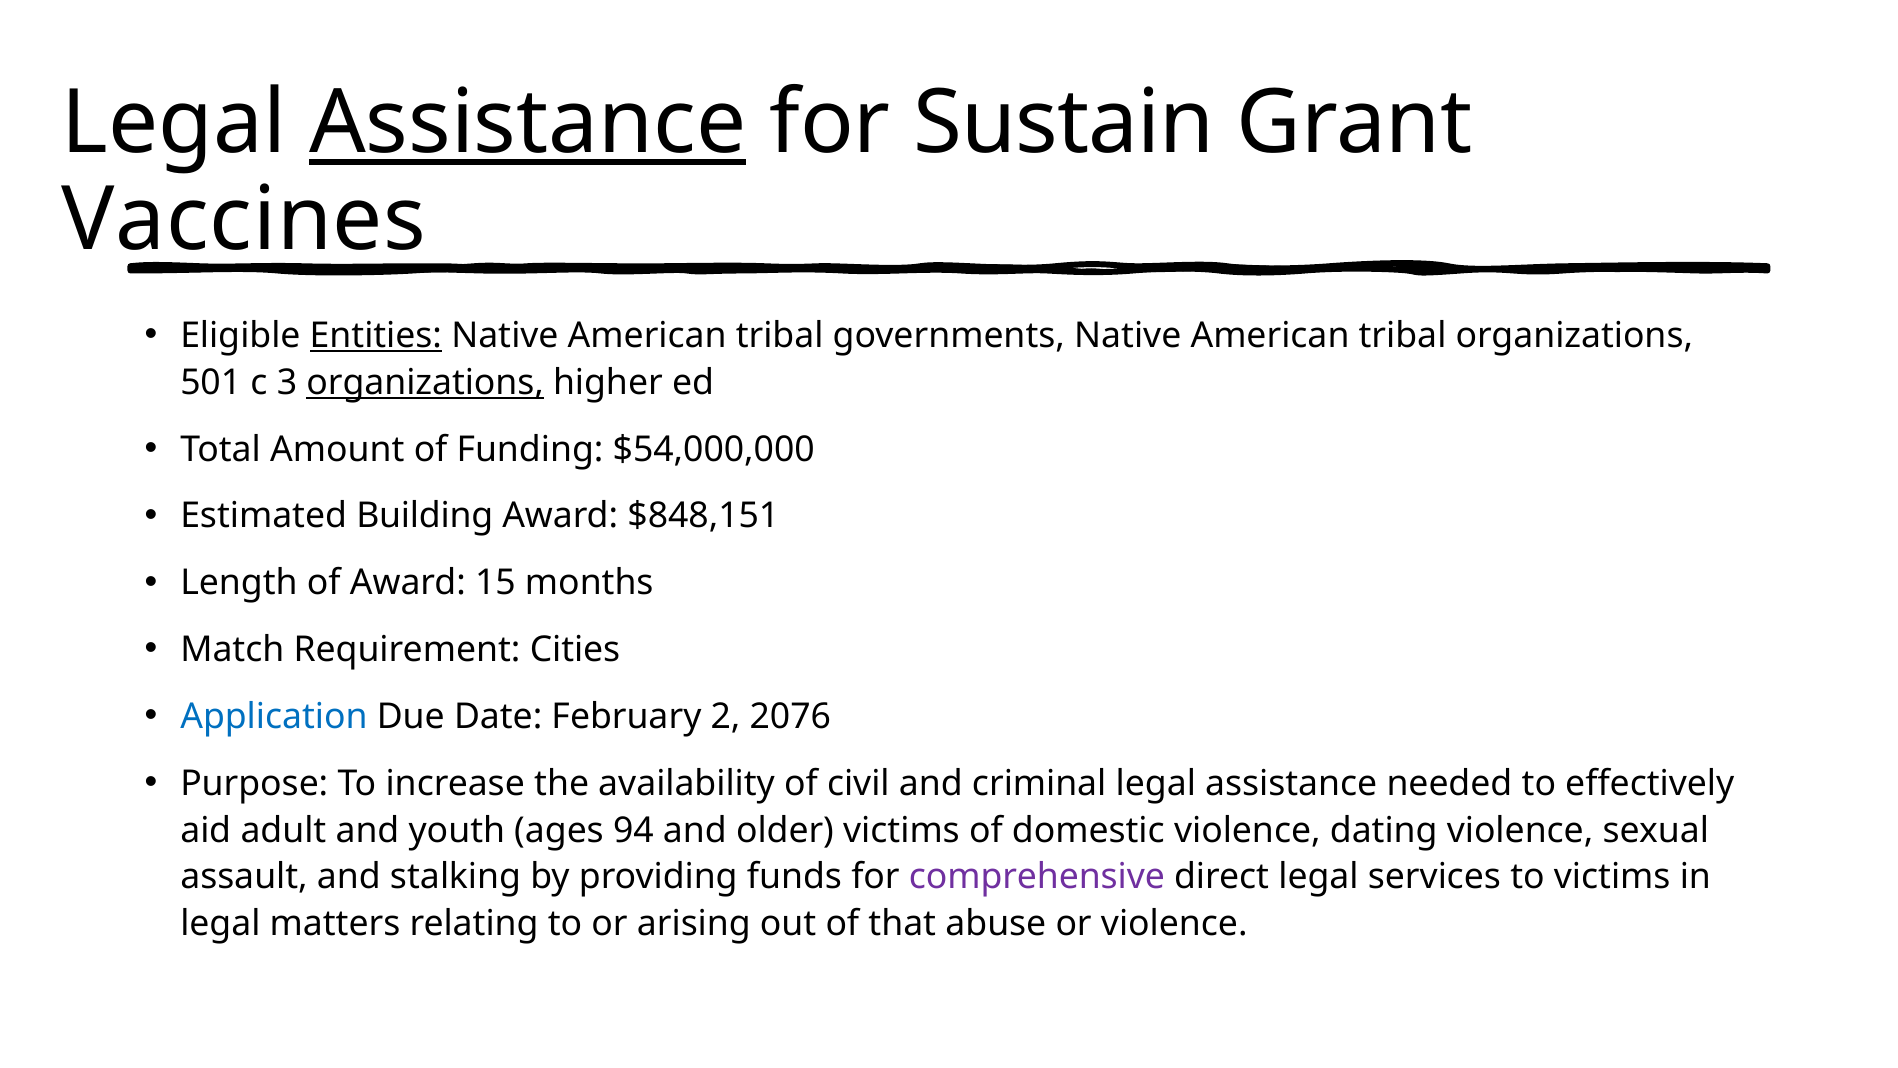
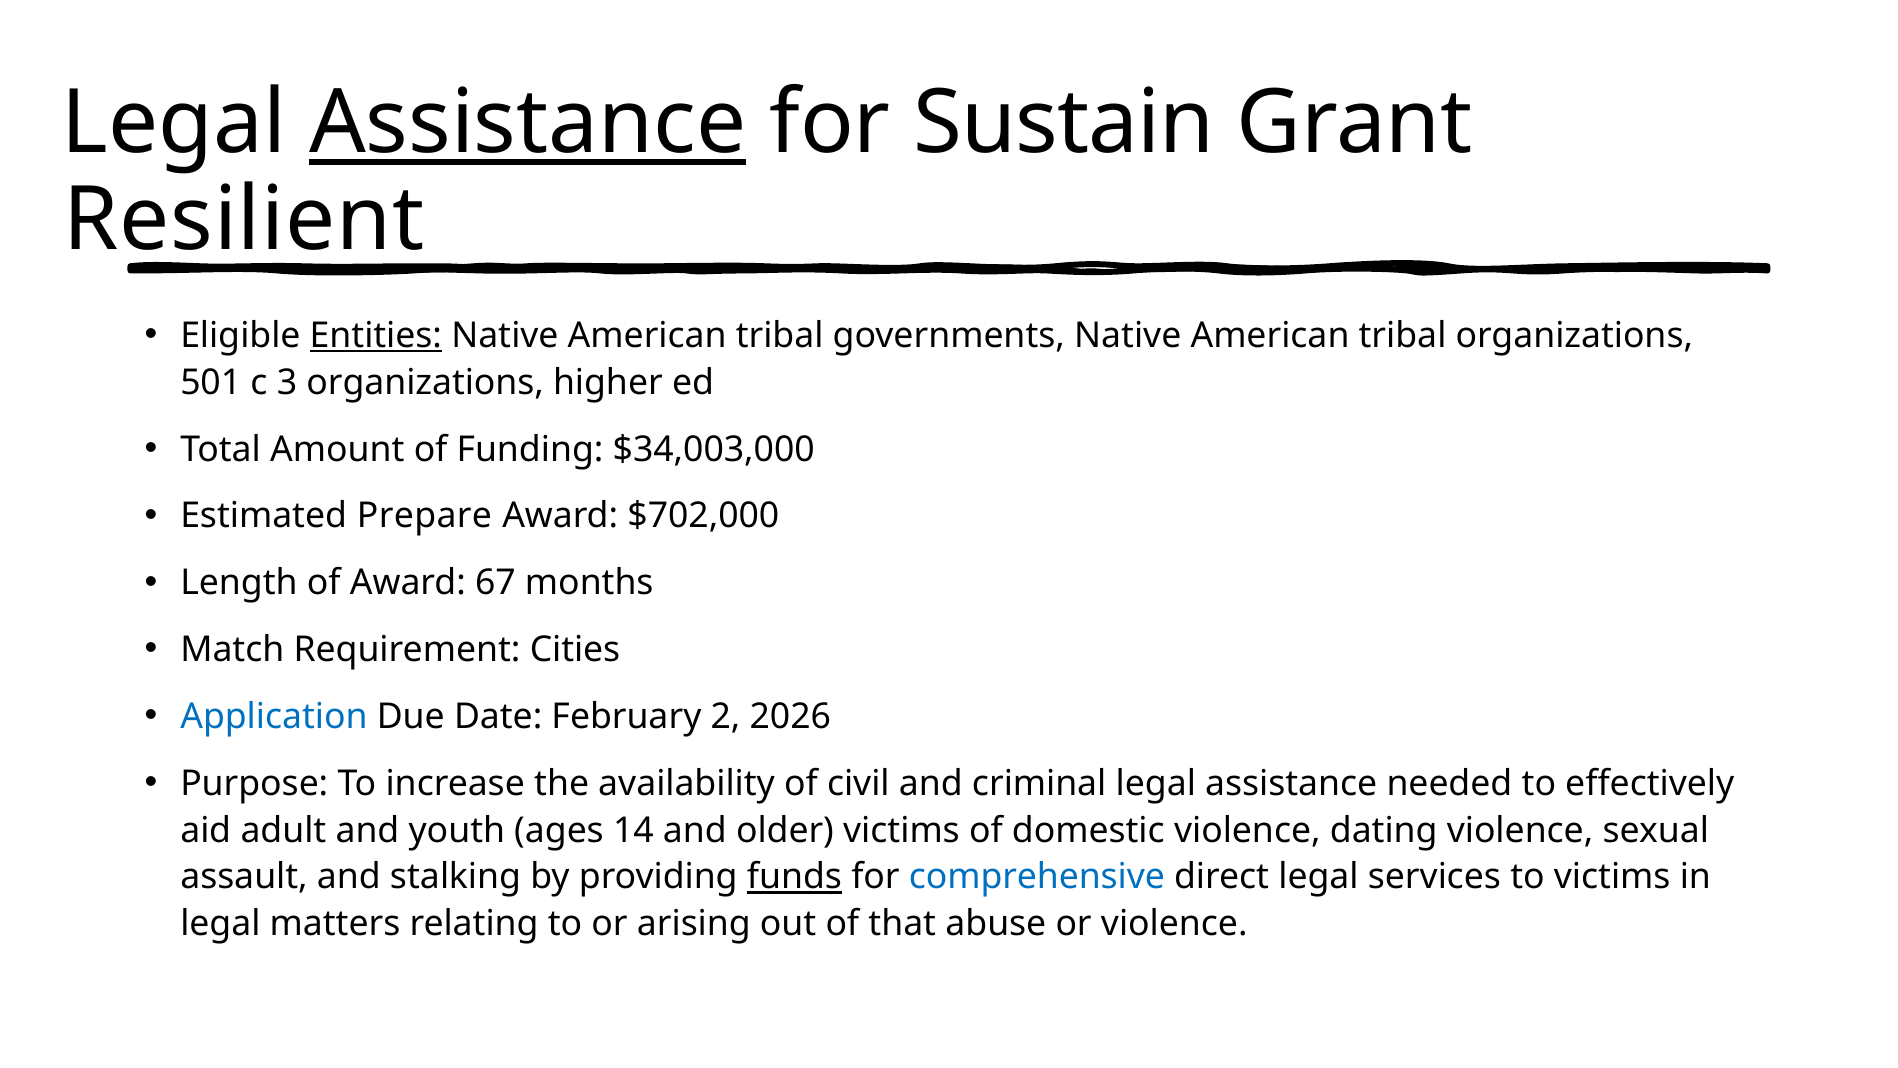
Vaccines: Vaccines -> Resilient
organizations at (425, 383) underline: present -> none
$54,000,000: $54,000,000 -> $34,003,000
Building: Building -> Prepare
$848,151: $848,151 -> $702,000
15: 15 -> 67
2076: 2076 -> 2026
94: 94 -> 14
funds underline: none -> present
comprehensive colour: purple -> blue
